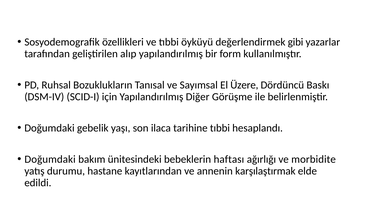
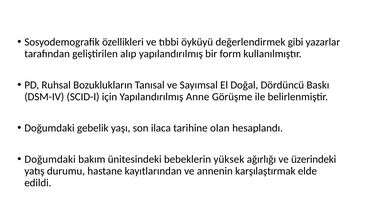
Üzere: Üzere -> Doğal
Diğer: Diğer -> Anne
tarihine tıbbi: tıbbi -> olan
haftası: haftası -> yüksek
morbidite: morbidite -> üzerindeki
